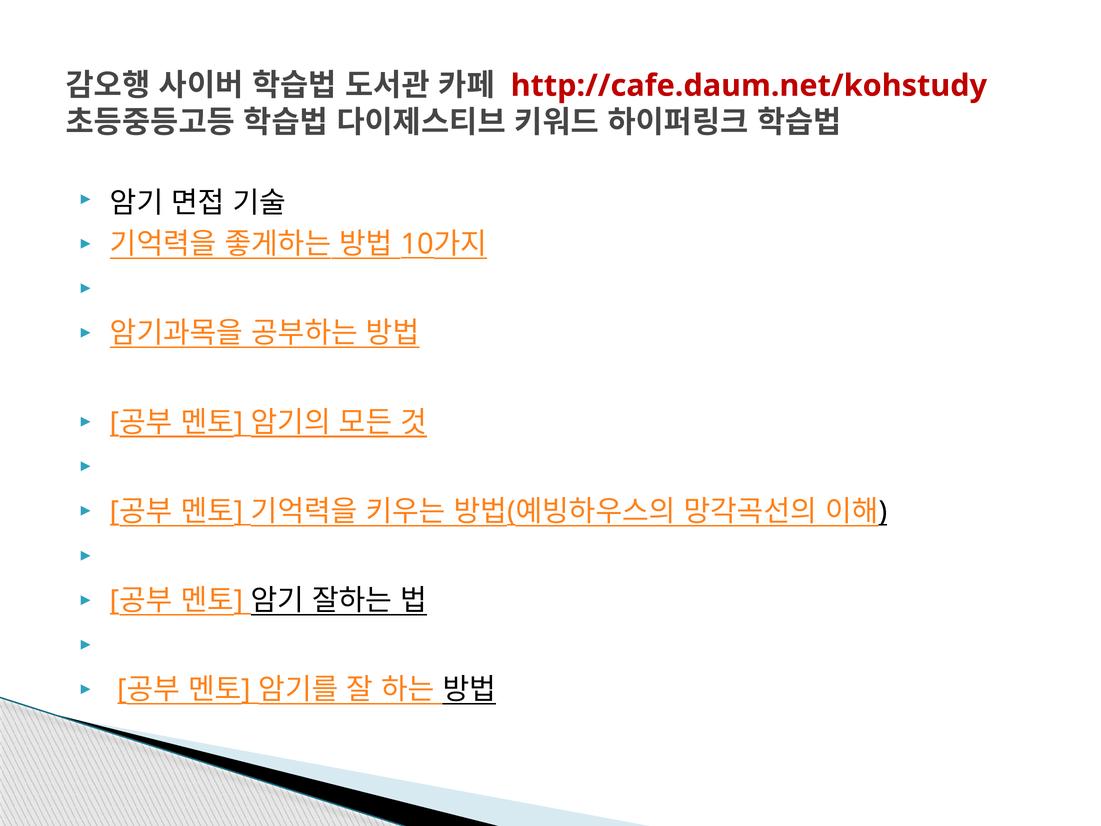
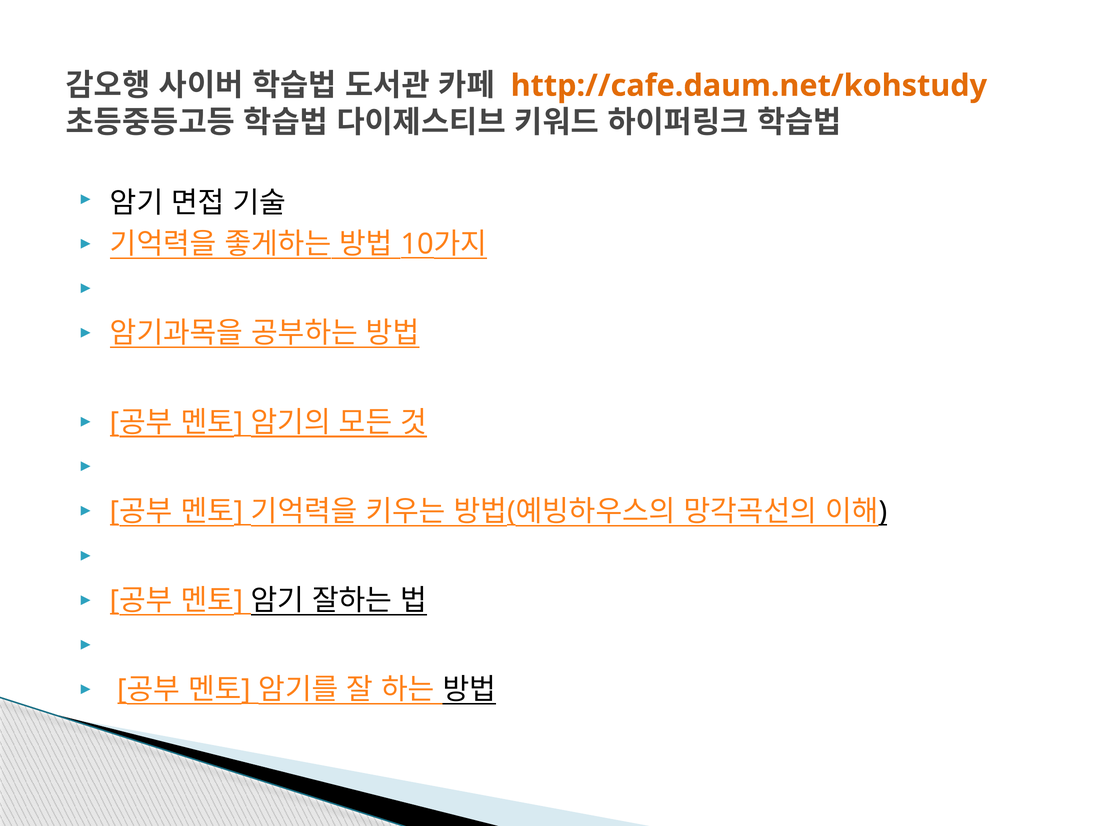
http://cafe.daum.net/kohstudy colour: red -> orange
